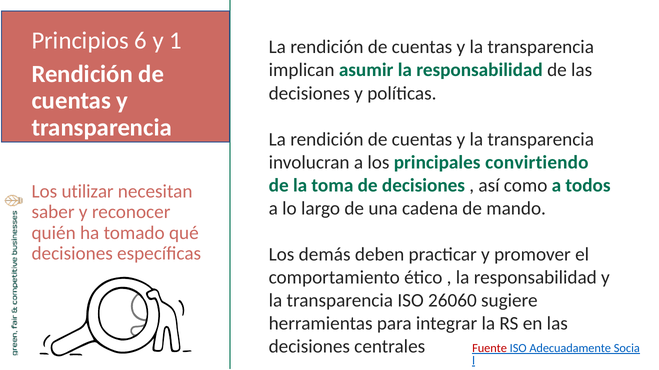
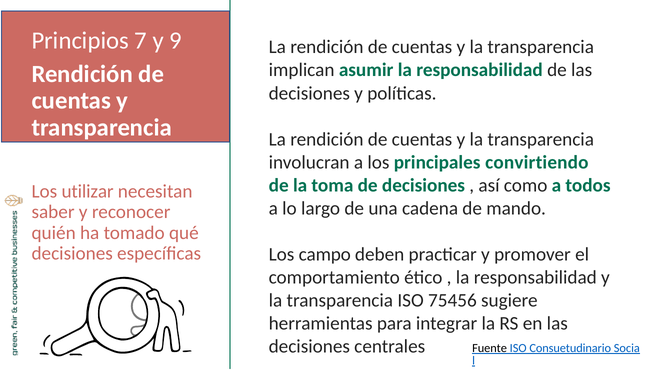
6: 6 -> 7
1: 1 -> 9
demás: demás -> campo
26060: 26060 -> 75456
Fuente colour: red -> black
Adecuadamente: Adecuadamente -> Consuetudinario
